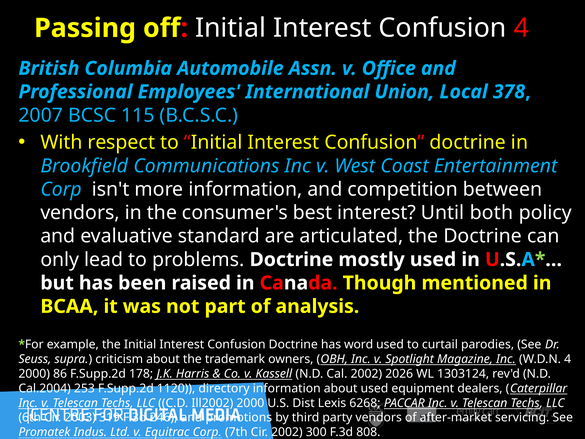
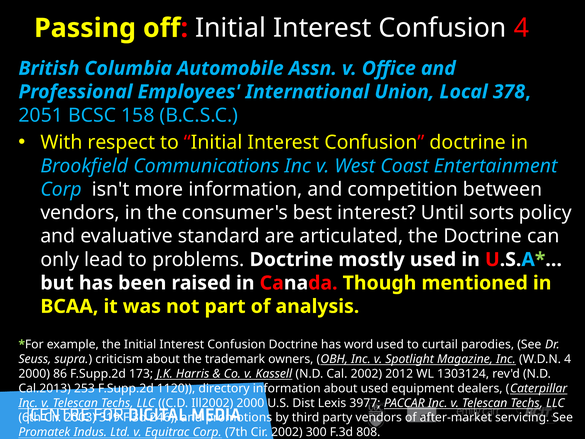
2007: 2007 -> 2051
115: 115 -> 158
both: both -> sorts
178: 178 -> 173
2026: 2026 -> 2012
Cal.2004: Cal.2004 -> Cal.2013
6268: 6268 -> 3977
